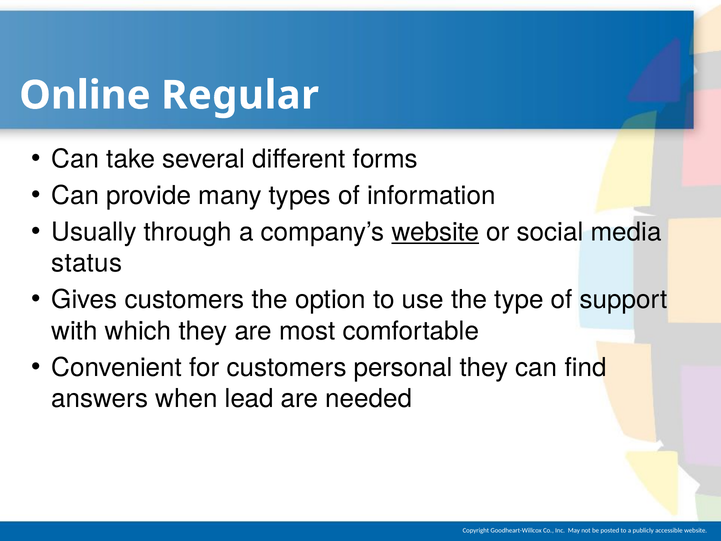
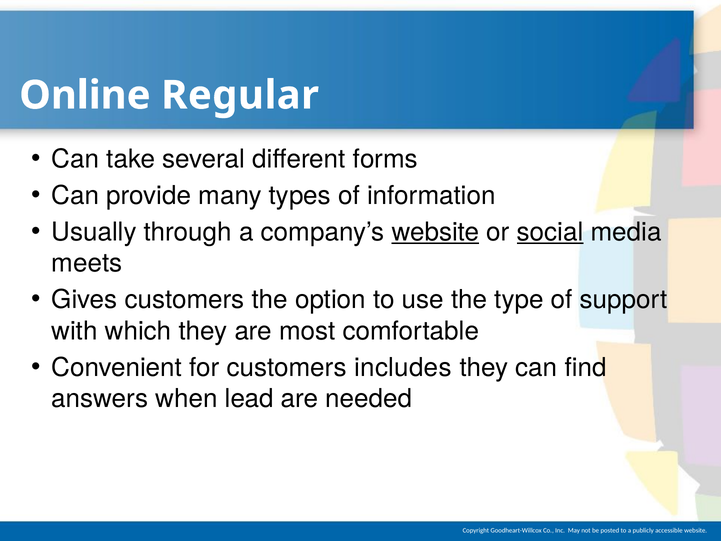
social underline: none -> present
status: status -> meets
personal: personal -> includes
